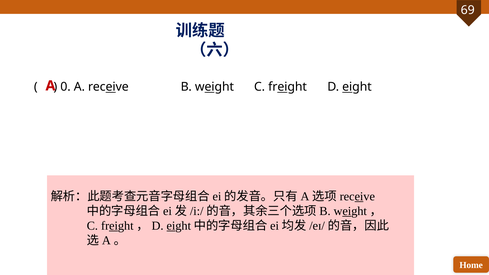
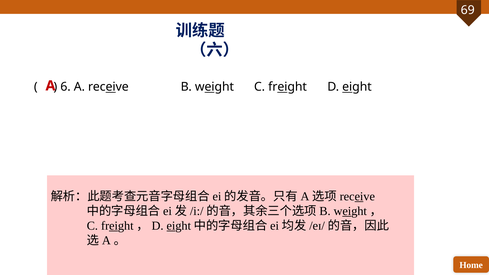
0: 0 -> 6
